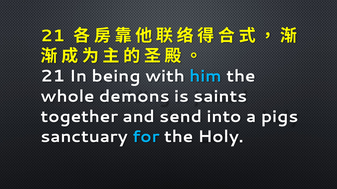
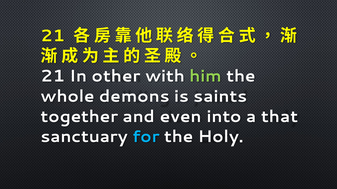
being: being -> other
him colour: light blue -> light green
send: send -> even
pigs: pigs -> that
